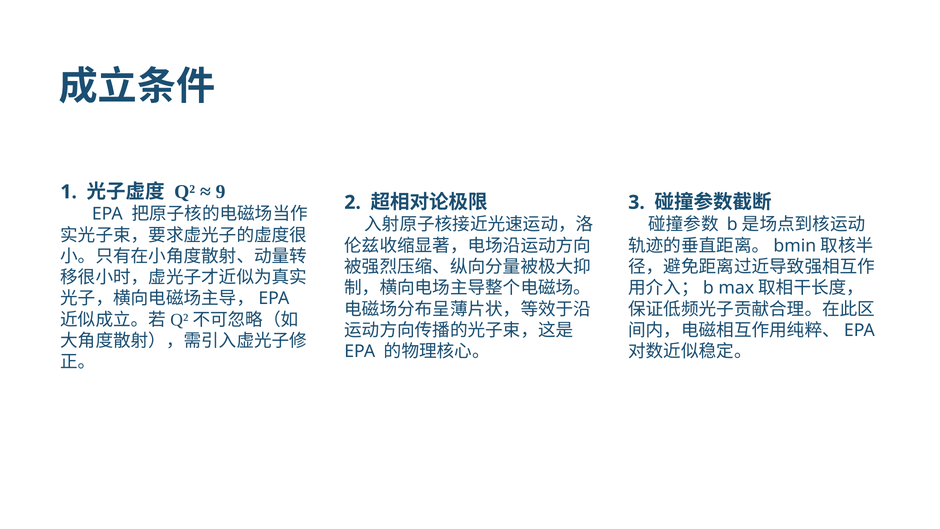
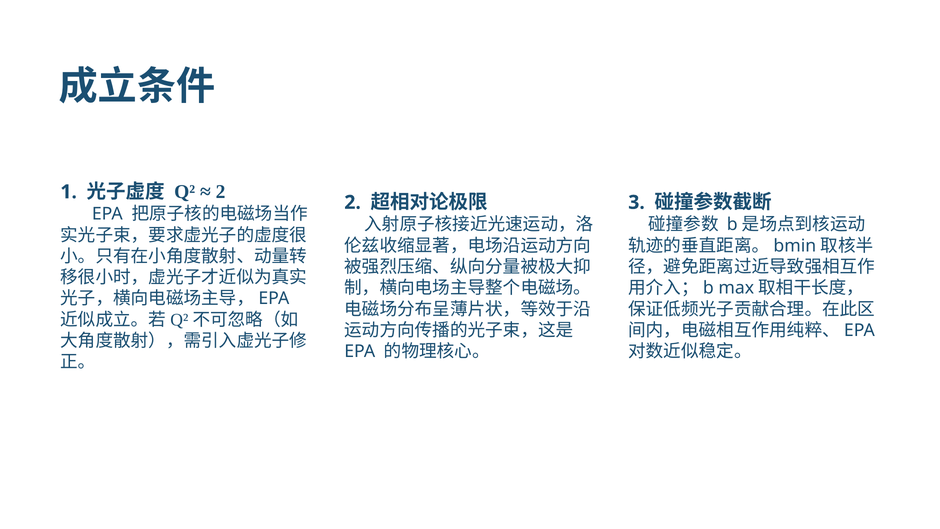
9 at (221, 192): 9 -> 2
